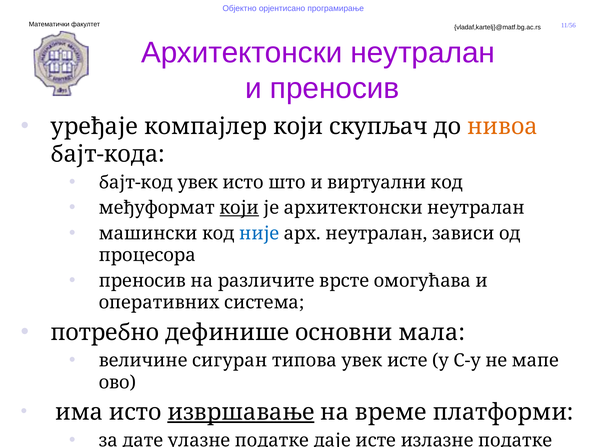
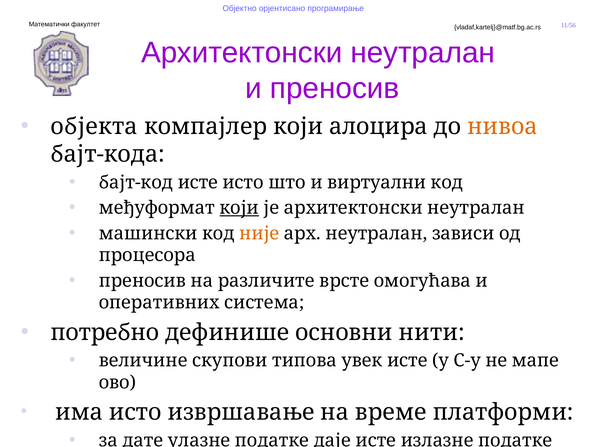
уређаје: уређаје -> објекта
скупљач: скупљач -> алоцира
бајт-код увек: увек -> исте
није colour: blue -> orange
мала: мала -> нити
сигуран: сигуран -> скупови
извршавање underline: present -> none
